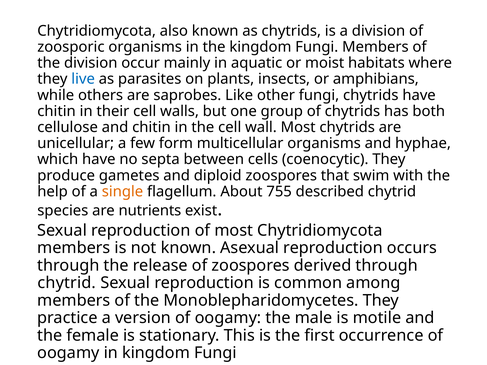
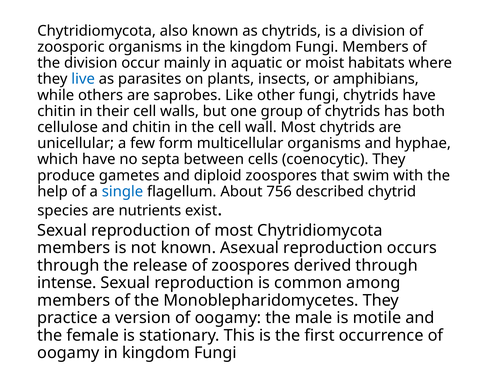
single colour: orange -> blue
755: 755 -> 756
chytrid at (67, 283): chytrid -> intense
